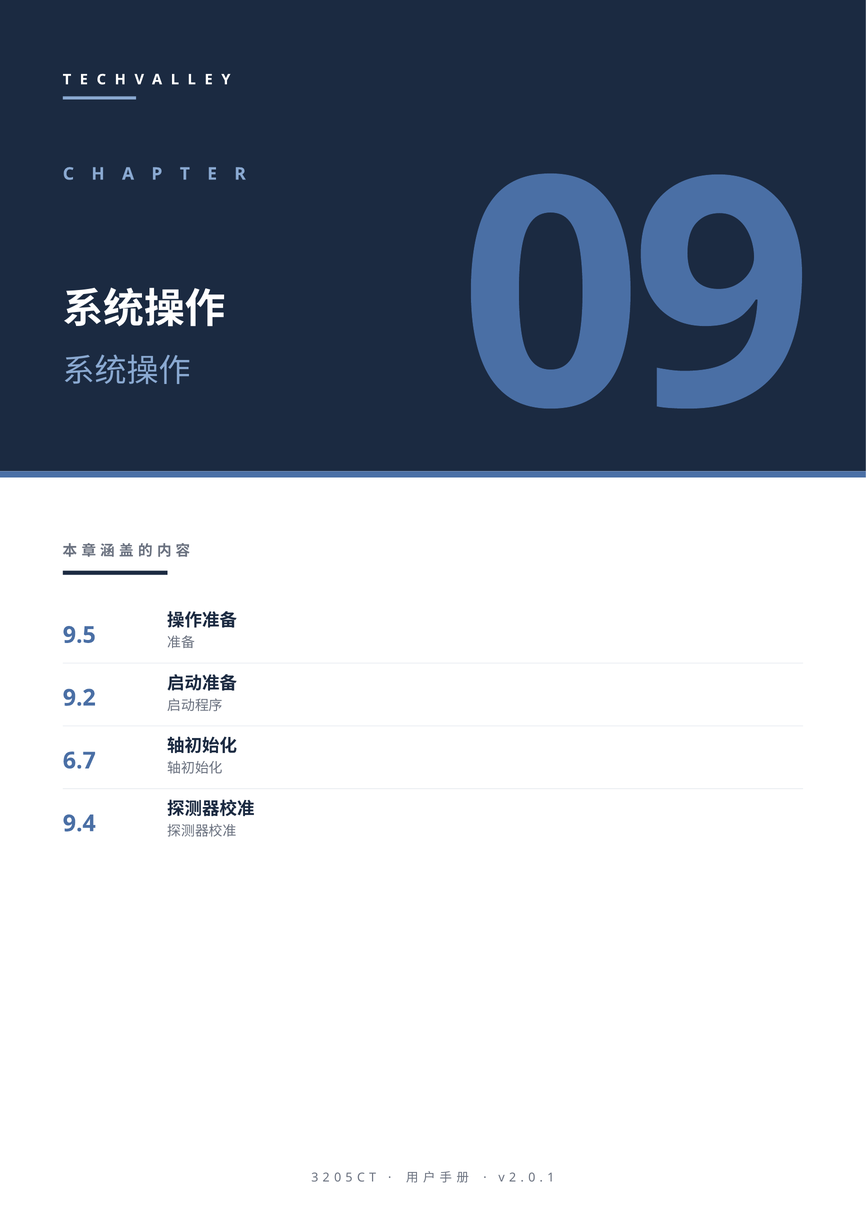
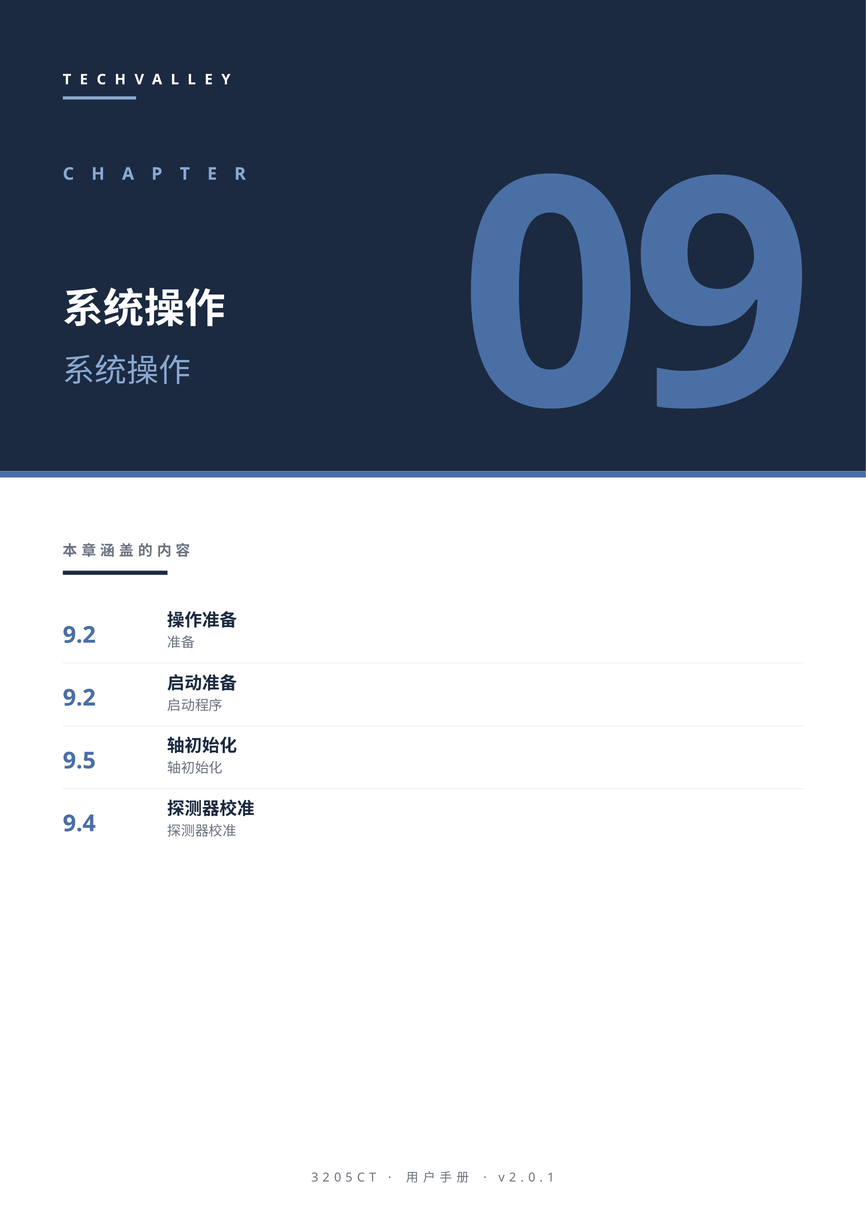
9.5 at (79, 635): 9.5 -> 9.2
6.7: 6.7 -> 9.5
